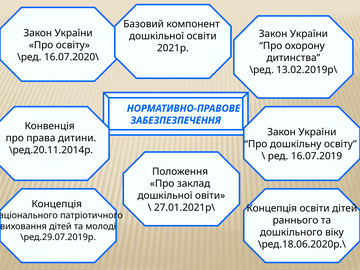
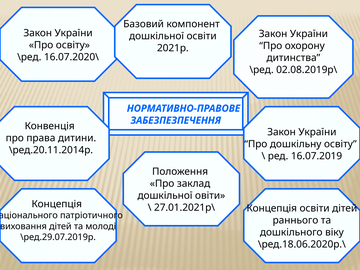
13.02.2019р\: 13.02.2019р\ -> 02.08.2019р\
